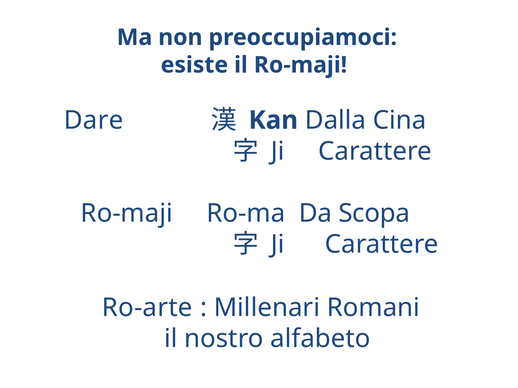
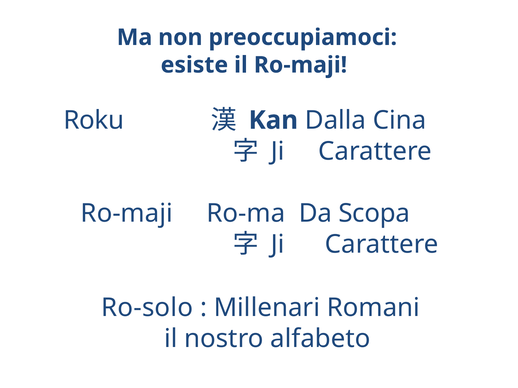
Dare: Dare -> Roku
Ro-arte: Ro-arte -> Ro-solo
